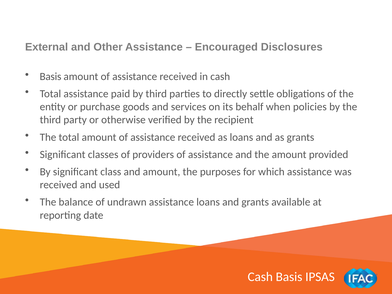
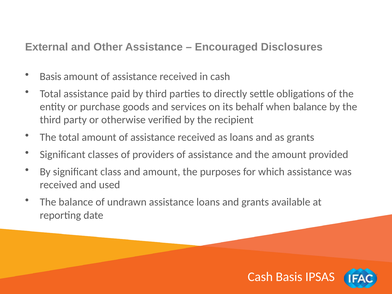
when policies: policies -> balance
